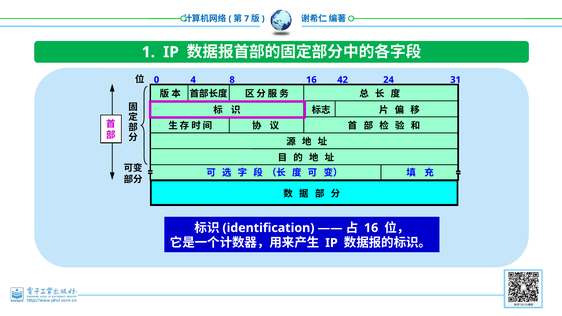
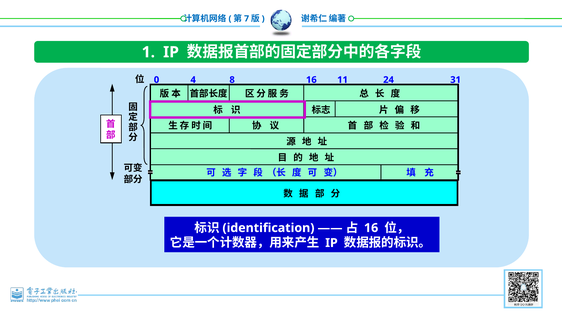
42: 42 -> 11
